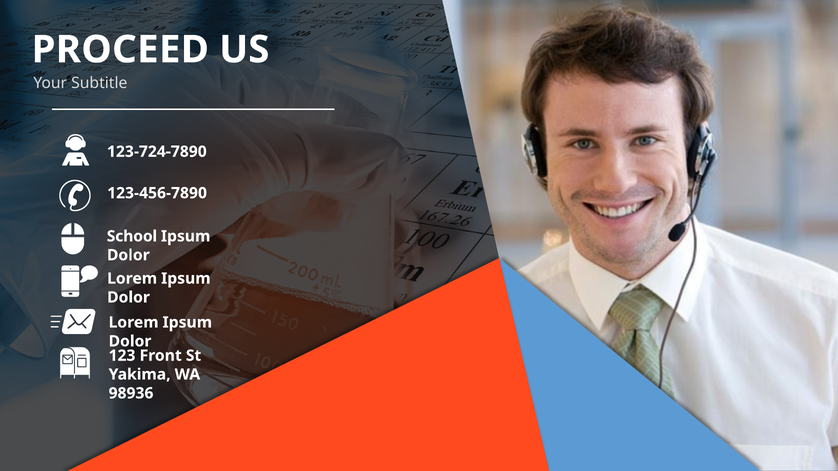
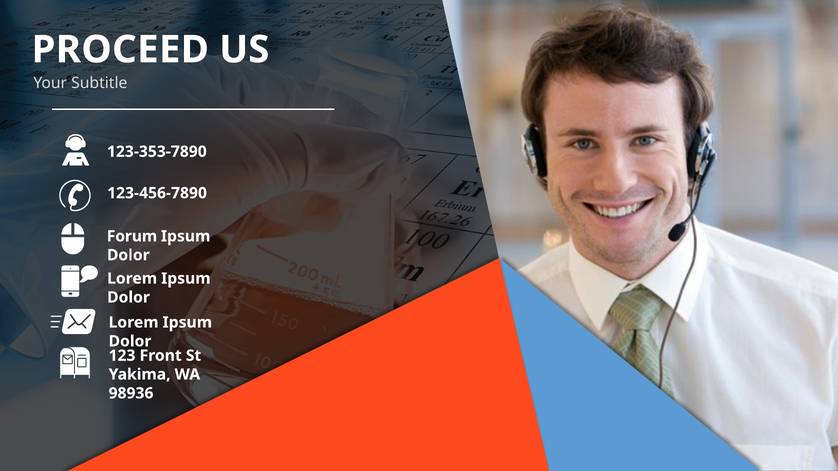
123-724-7890: 123-724-7890 -> 123-353-7890
School: School -> Forum
